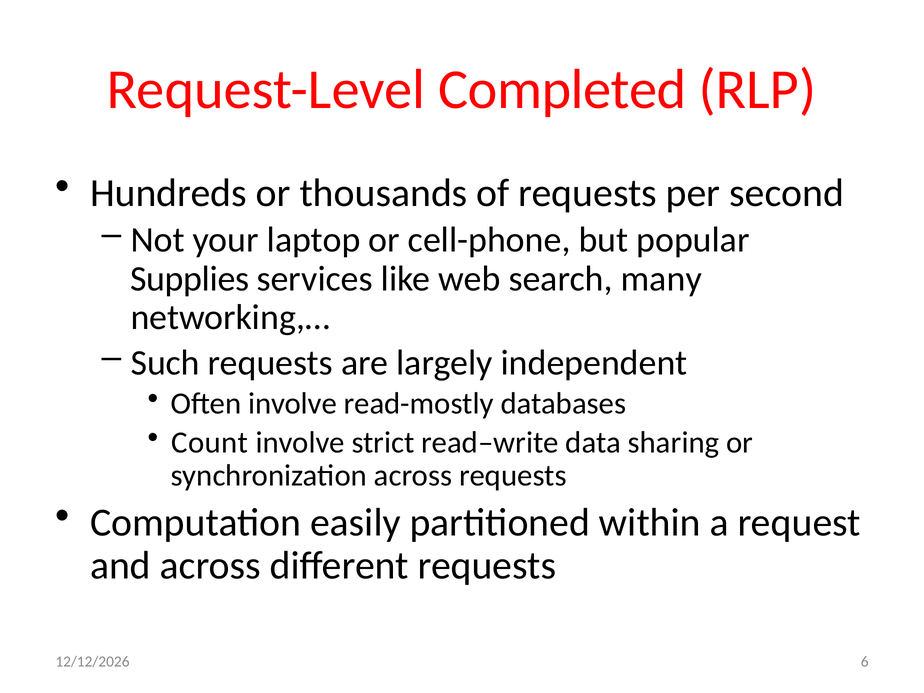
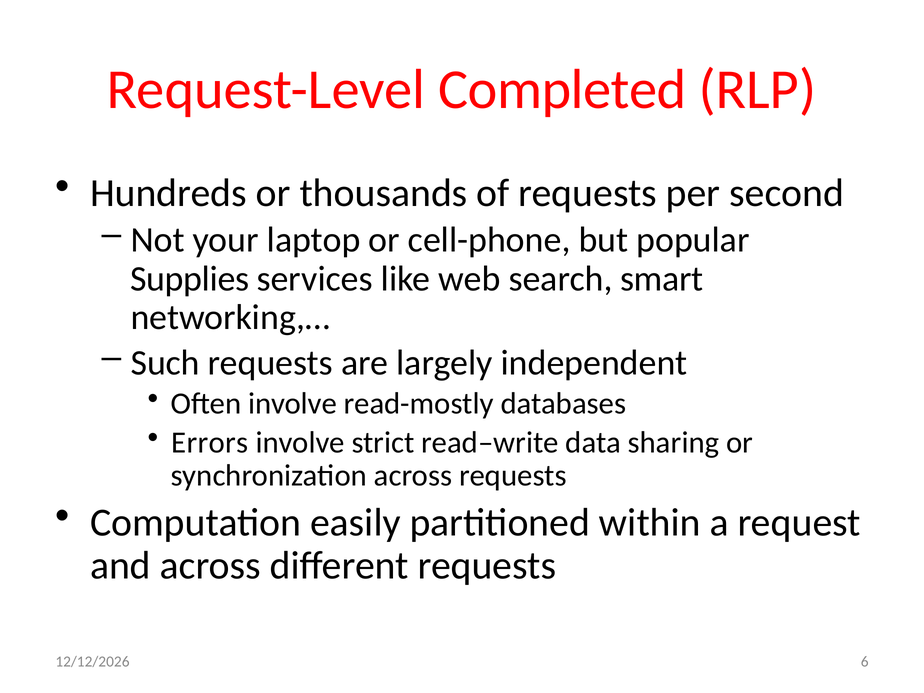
many: many -> smart
Count: Count -> Errors
